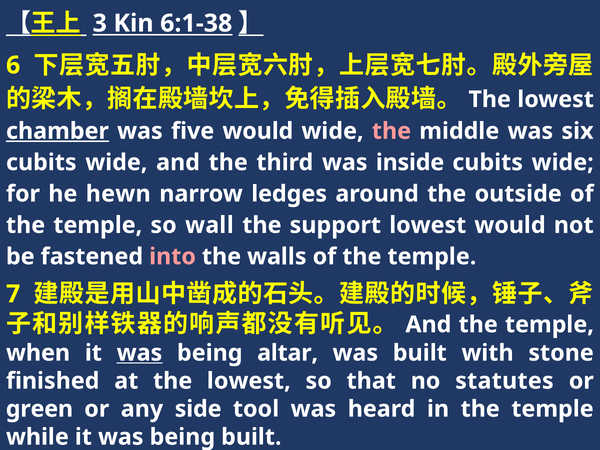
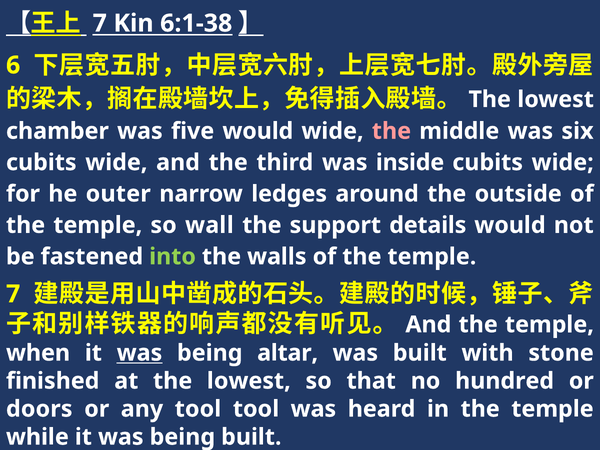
3 at (100, 23): 3 -> 7
chamber underline: present -> none
hewn: hewn -> outer
support lowest: lowest -> details
into colour: pink -> light green
statutes: statutes -> hundred
green: green -> doors
any side: side -> tool
